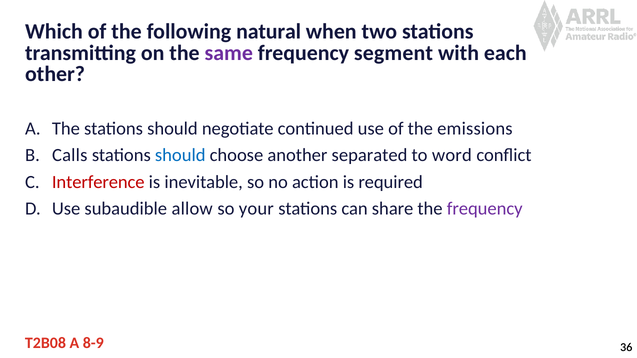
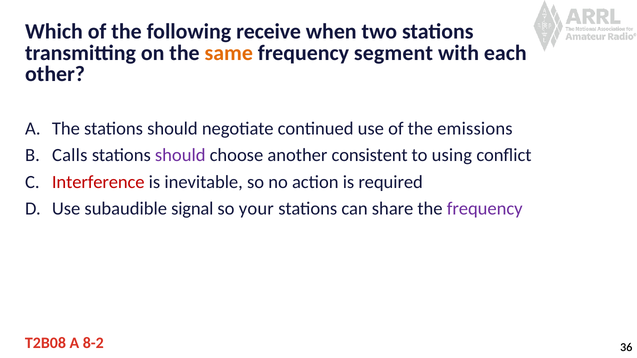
natural: natural -> receive
same colour: purple -> orange
should at (180, 155) colour: blue -> purple
separated: separated -> consistent
word: word -> using
allow: allow -> signal
8-9: 8-9 -> 8-2
